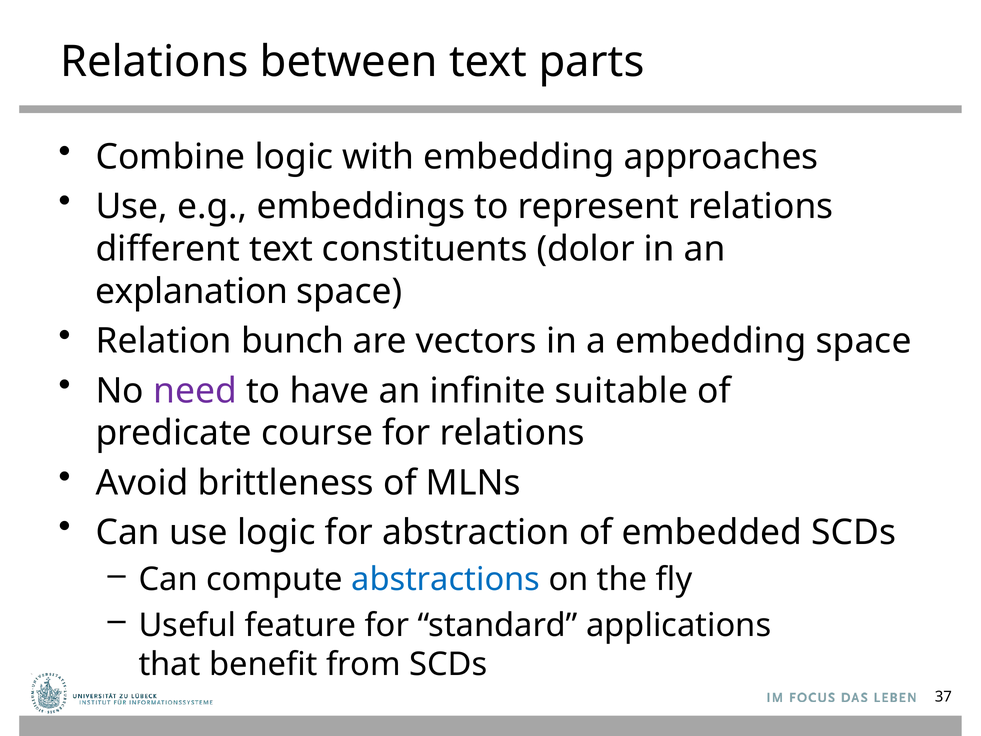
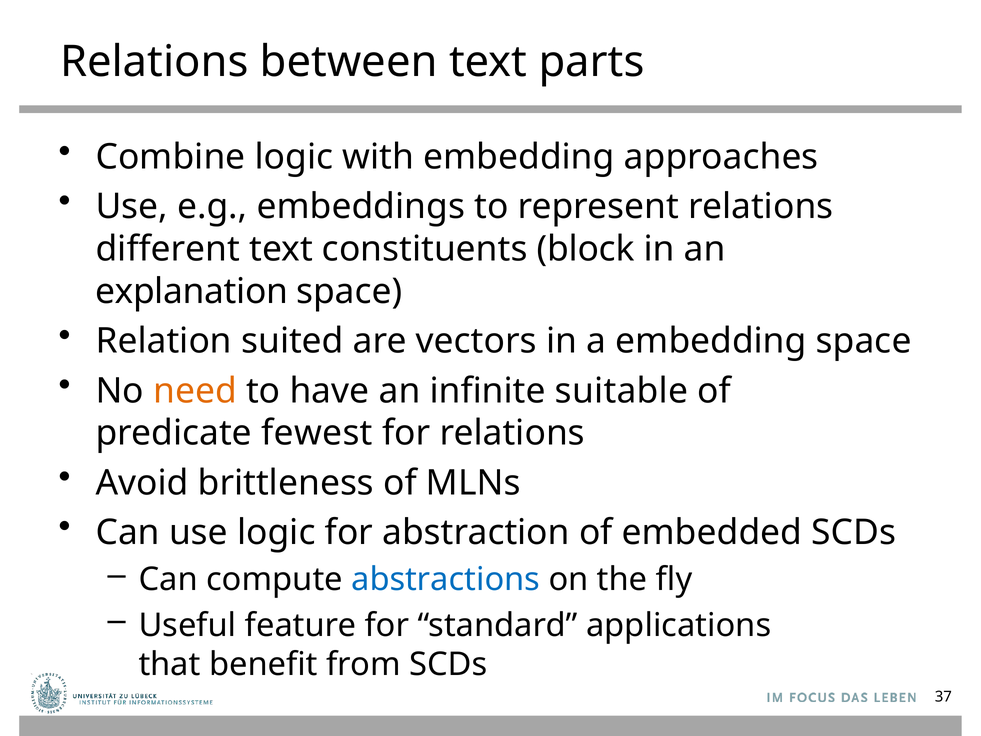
dolor: dolor -> block
bunch: bunch -> suited
need colour: purple -> orange
course: course -> fewest
